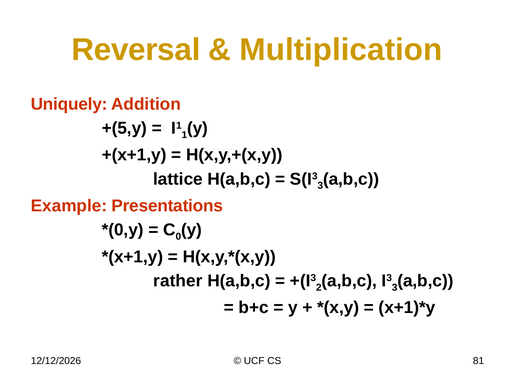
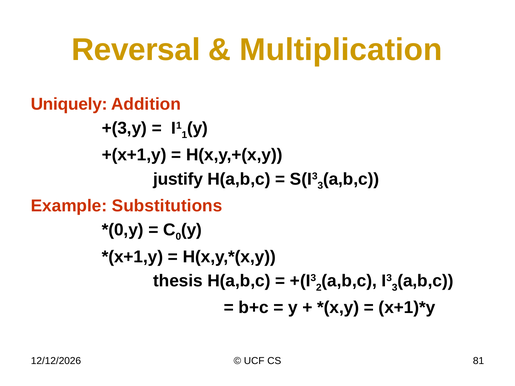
+(5,y: +(5,y -> +(3,y
lattice: lattice -> justify
Presentations: Presentations -> Substitutions
rather: rather -> thesis
